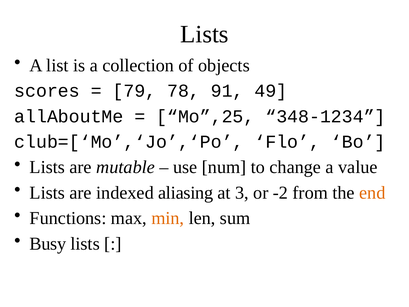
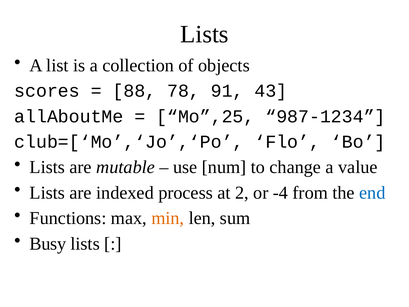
79: 79 -> 88
49: 49 -> 43
348-1234: 348-1234 -> 987-1234
aliasing: aliasing -> process
3: 3 -> 2
-2: -2 -> -4
end colour: orange -> blue
